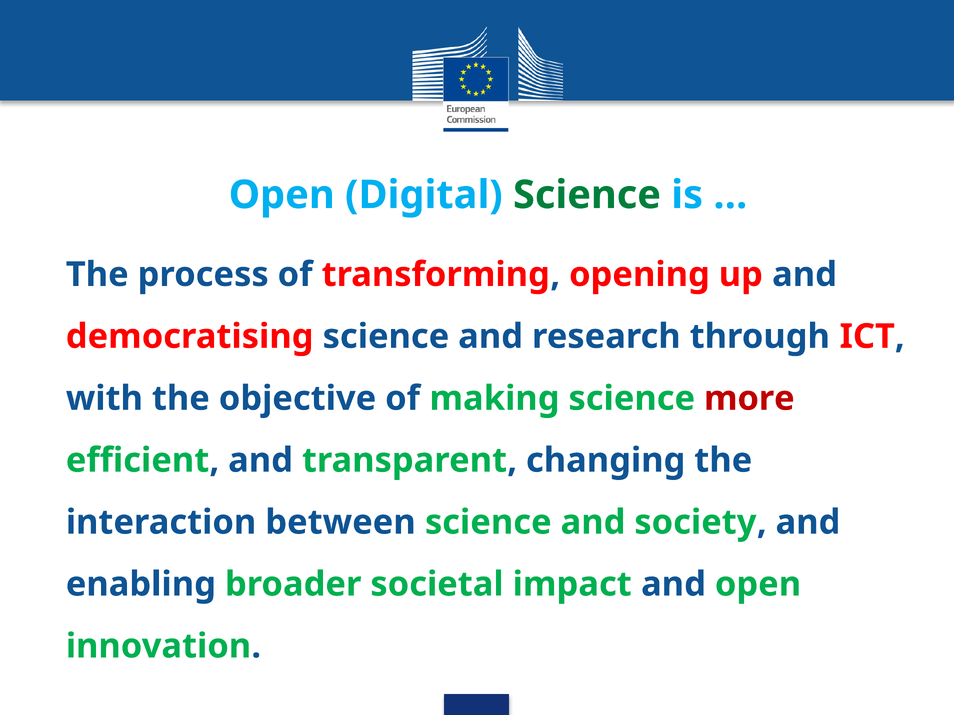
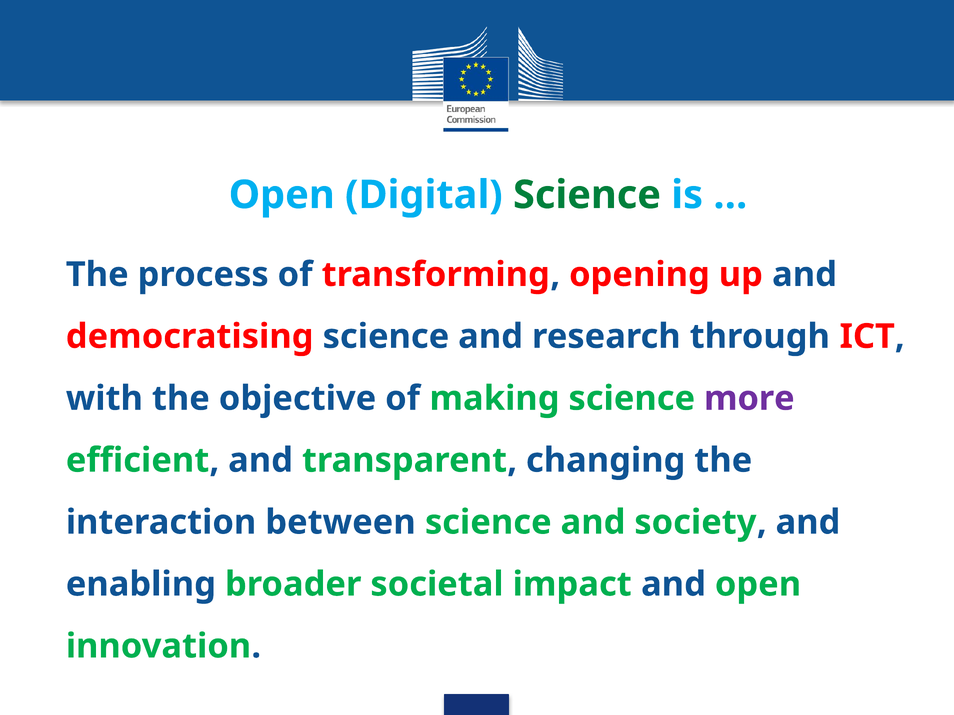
more colour: red -> purple
